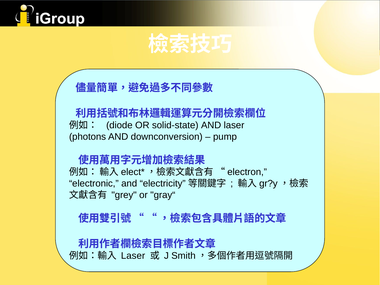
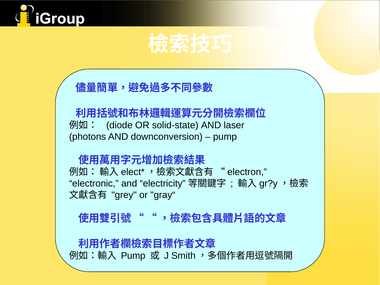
Laser at (133, 256): Laser -> Pump
